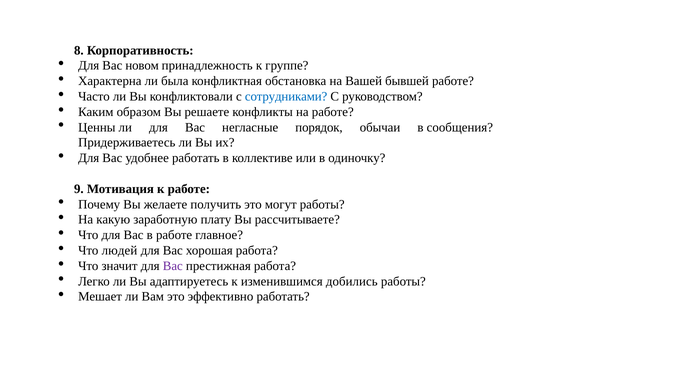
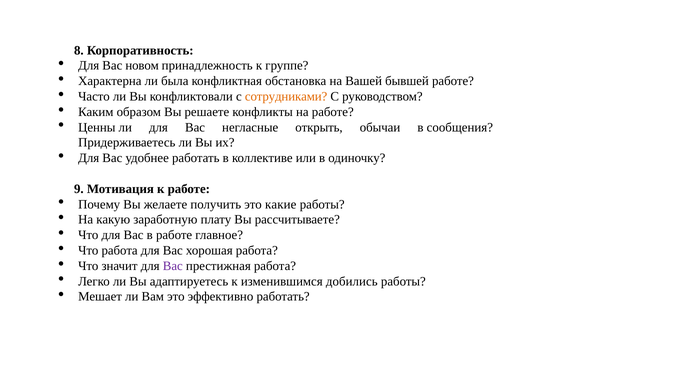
сотрудниками colour: blue -> orange
порядок: порядок -> открыть
могут: могут -> какие
Что людей: людей -> работа
